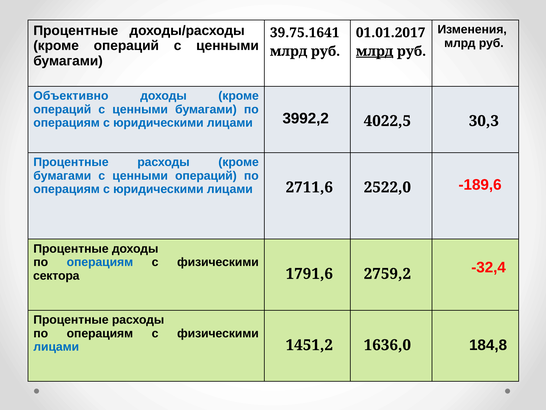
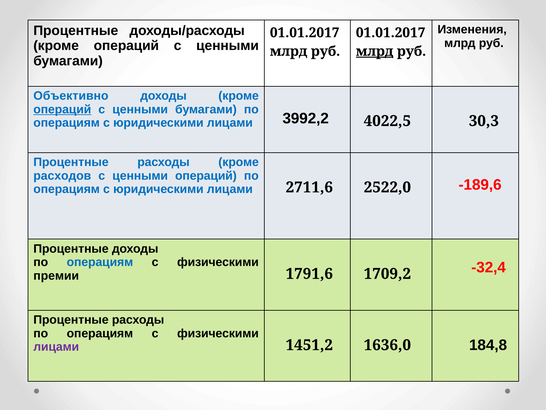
39.75.1641 at (305, 33): 39.75.1641 -> 01.01.2017
операций at (62, 109) underline: none -> present
бумагами at (62, 175): бумагами -> расходов
сектора: сектора -> премии
2759,2: 2759,2 -> 1709,2
лицами at (56, 347) colour: blue -> purple
